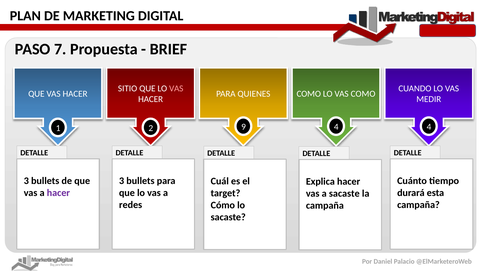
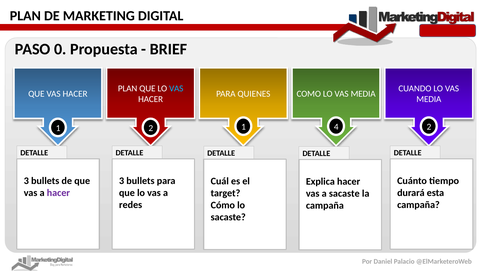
7: 7 -> 0
SITIO at (128, 88): SITIO -> PLAN
VAS at (176, 88) colour: pink -> light blue
COMO LO VAS COMO: COMO -> MEDIA
MEDIR at (429, 99): MEDIR -> MEDIA
1 9: 9 -> 1
4 4: 4 -> 2
